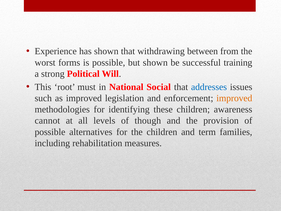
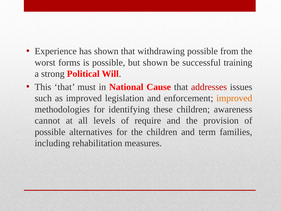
withdrawing between: between -> possible
This root: root -> that
Social: Social -> Cause
addresses colour: blue -> red
though: though -> require
